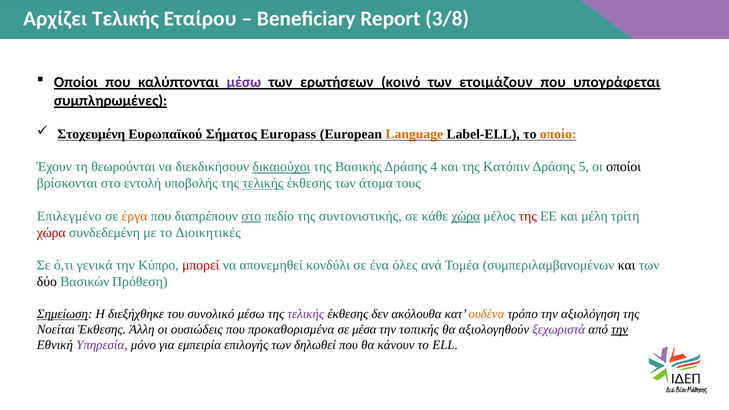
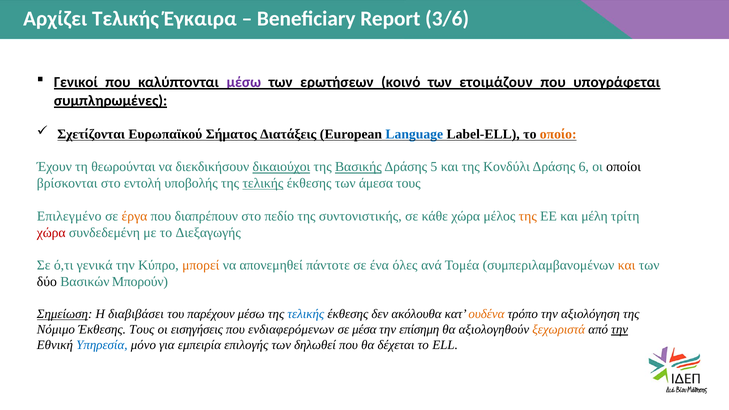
Εταίρου: Εταίρου -> Έγκαιρα
3/8: 3/8 -> 3/6
Οποίοι at (76, 82): Οποίοι -> Γενικοί
Στοχευμένη: Στοχευμένη -> Σχετίζονται
Europass: Europass -> Διατάξεις
Language colour: orange -> blue
Βασικής underline: none -> present
4: 4 -> 5
Κατόπιν: Κατόπιν -> Κονδύλι
5: 5 -> 6
άτομα: άτομα -> άμεσα
στο at (251, 216) underline: present -> none
χώρα at (466, 216) underline: present -> none
της at (528, 216) colour: red -> orange
Διοικητικές: Διοικητικές -> Διεξαγωγής
μπορεί colour: red -> orange
κονδύλι: κονδύλι -> πάντοτε
και at (627, 265) colour: black -> orange
Πρόθεση: Πρόθεση -> Μπορούν
διεξήχθηκε: διεξήχθηκε -> διαβιβάσει
συνολικό: συνολικό -> παρέχουν
τελικής at (306, 314) colour: purple -> blue
Νοείται: Νοείται -> Νόμιμο
Έκθεσης Άλλη: Άλλη -> Τους
ουσιώδεις: ουσιώδεις -> εισηγήσεις
προκαθορισμένα: προκαθορισμένα -> ενδιαφερόμενων
τοπικής: τοπικής -> επίσημη
ξεχωριστά colour: purple -> orange
Υπηρεσία colour: purple -> blue
κάνουν: κάνουν -> δέχεται
